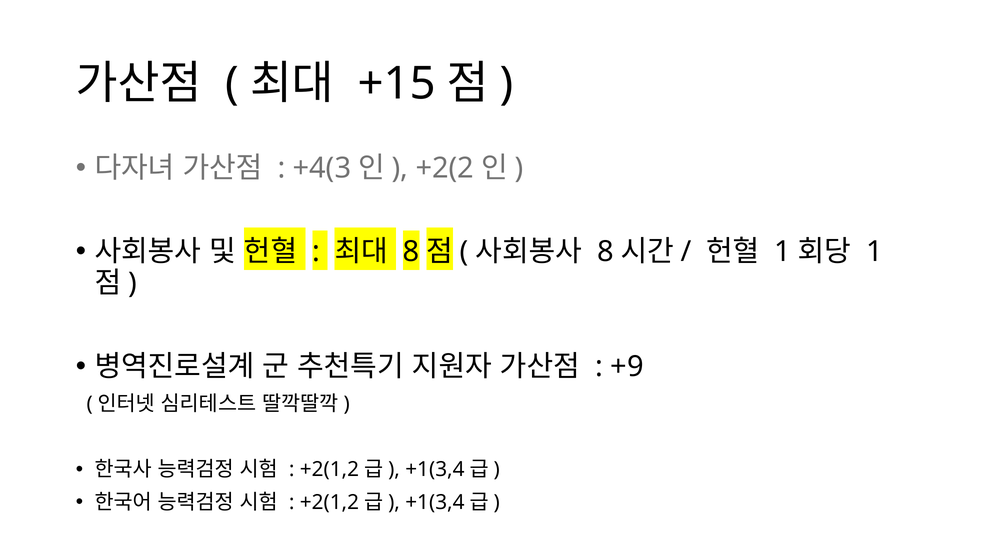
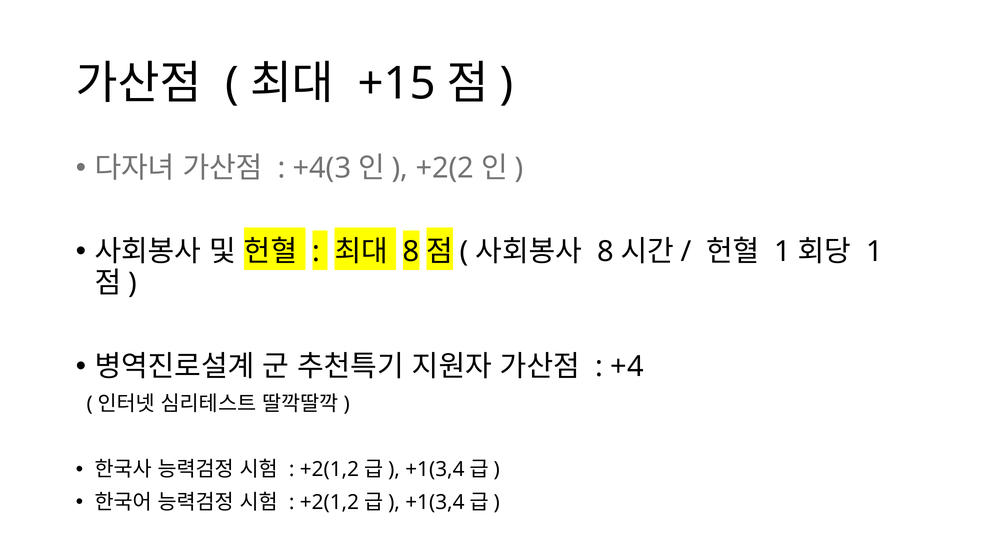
+9: +9 -> +4
